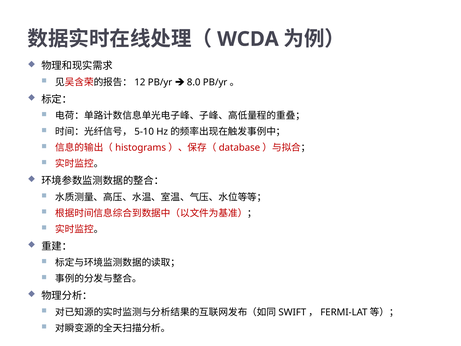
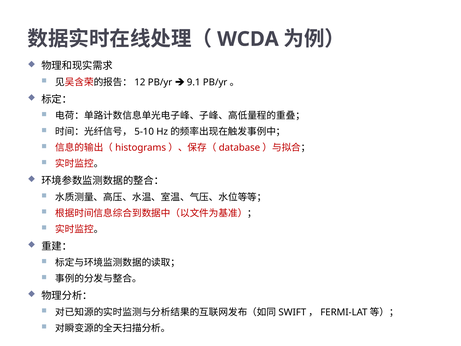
8.0: 8.0 -> 9.1
